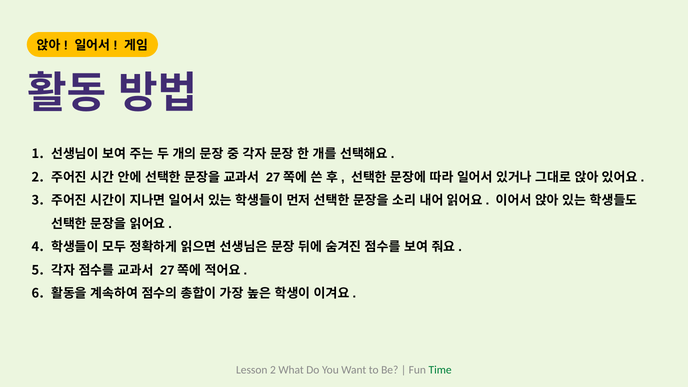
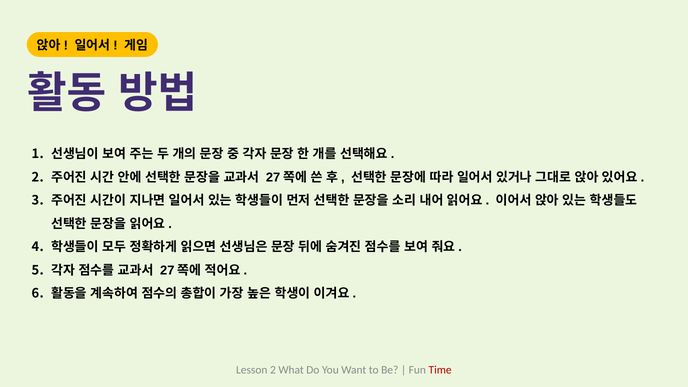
Time colour: green -> red
